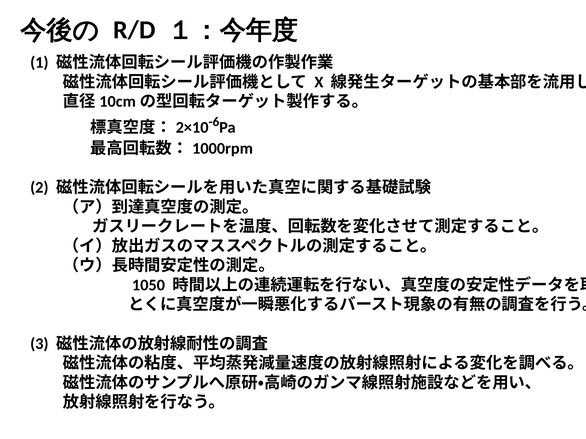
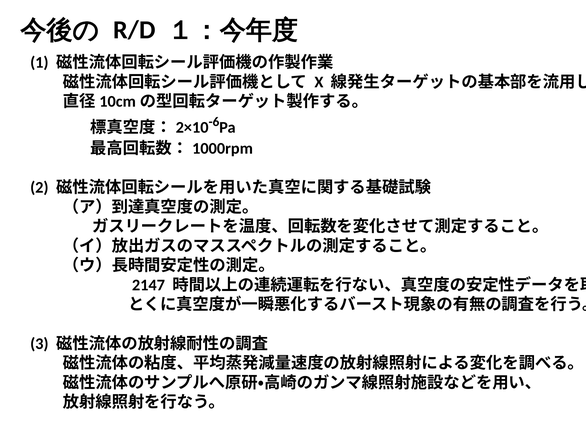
1050: 1050 -> 2147
